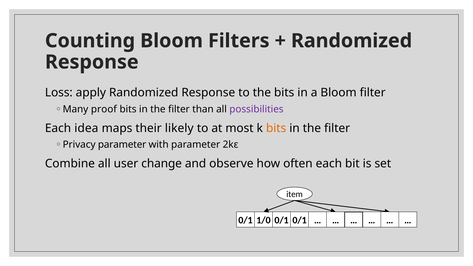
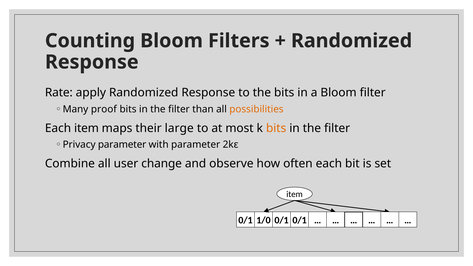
Loss: Loss -> Rate
possibilities colour: purple -> orange
Each idea: idea -> item
likely: likely -> large
